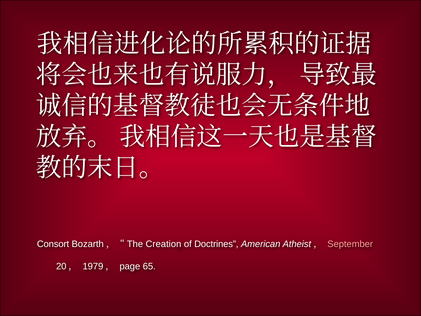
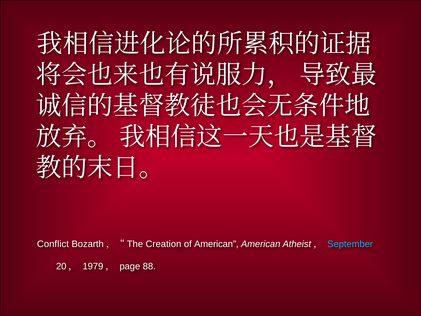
Consort: Consort -> Conflict
of Doctrines: Doctrines -> American
September colour: pink -> light blue
65: 65 -> 88
